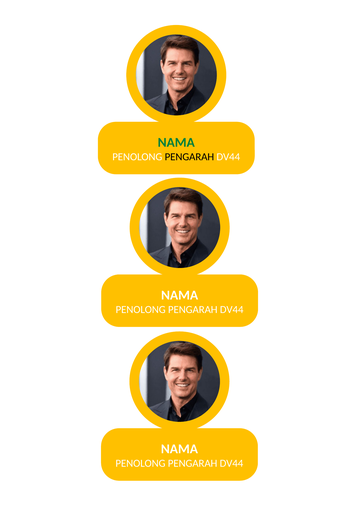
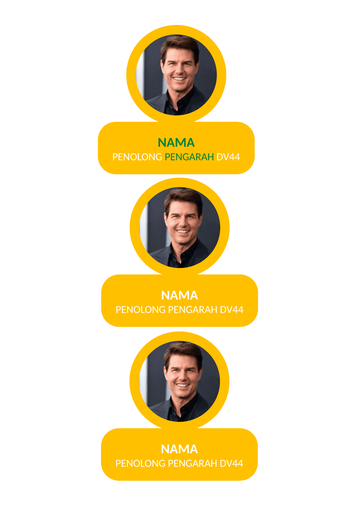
PENGARAH at (189, 157) colour: black -> green
